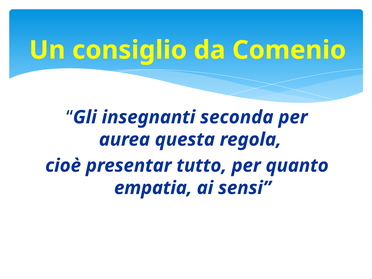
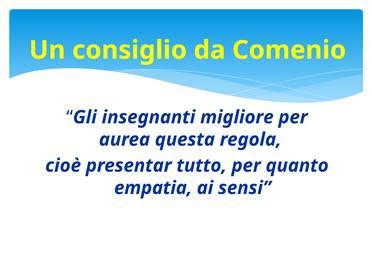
seconda: seconda -> migliore
